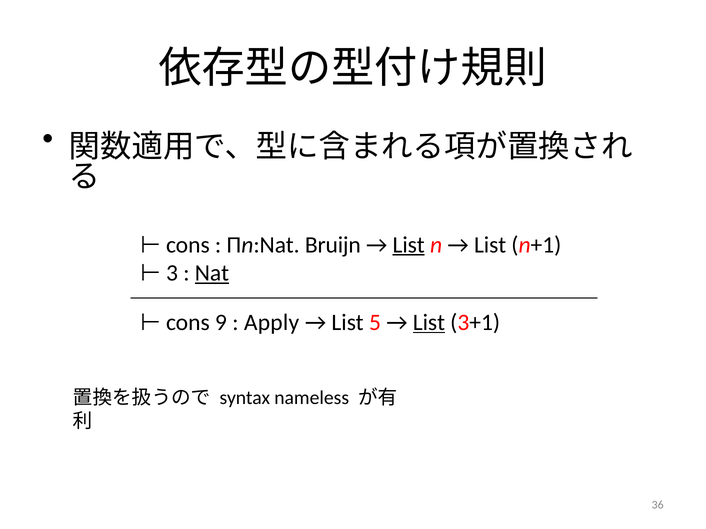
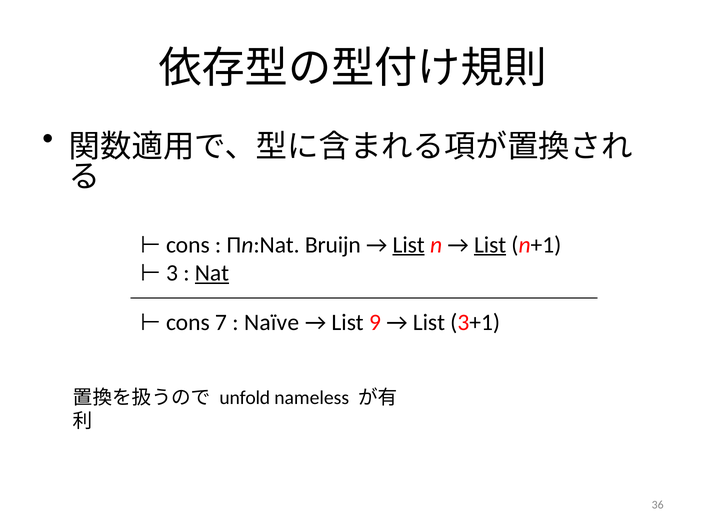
List at (490, 245) underline: none -> present
9: 9 -> 7
Apply: Apply -> Naïve
5: 5 -> 9
List at (429, 323) underline: present -> none
syntax: syntax -> unfold
